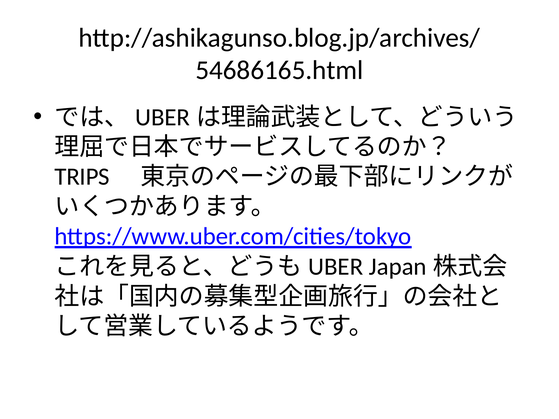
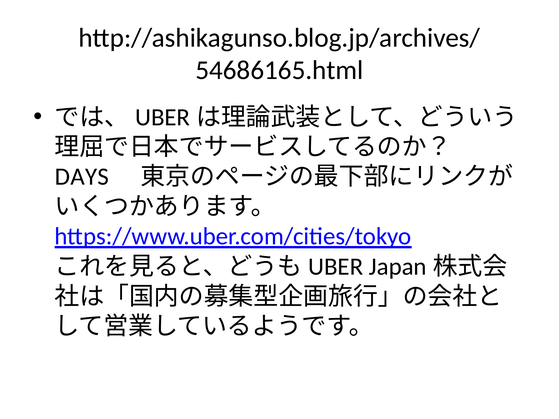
TRIPS: TRIPS -> DAYS
